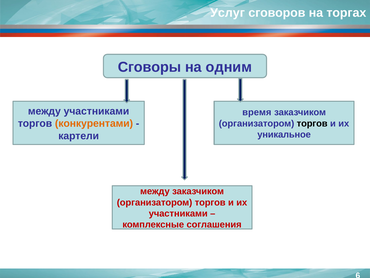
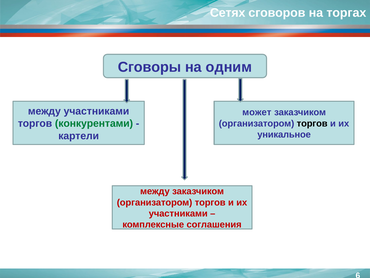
Услуг: Услуг -> Сетях
время: время -> может
конкурентами colour: orange -> green
